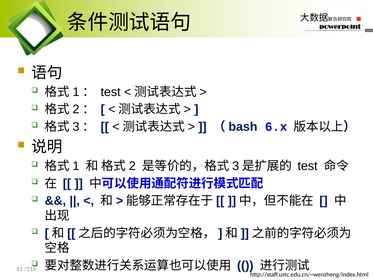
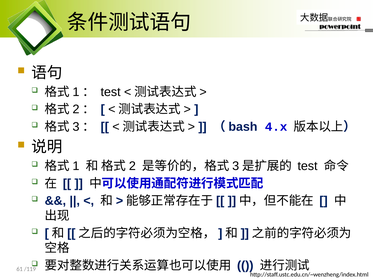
6.x: 6.x -> 4.x
